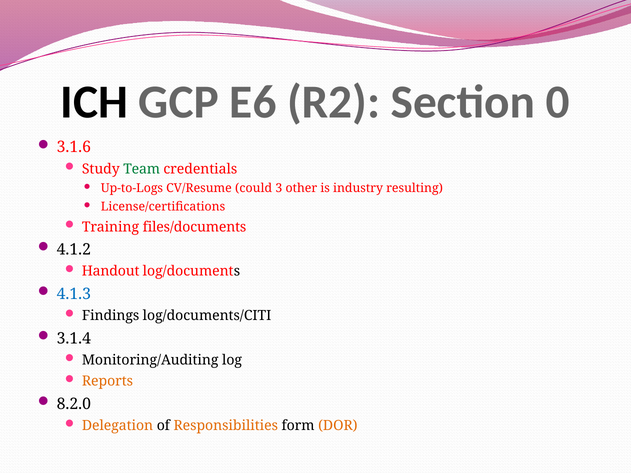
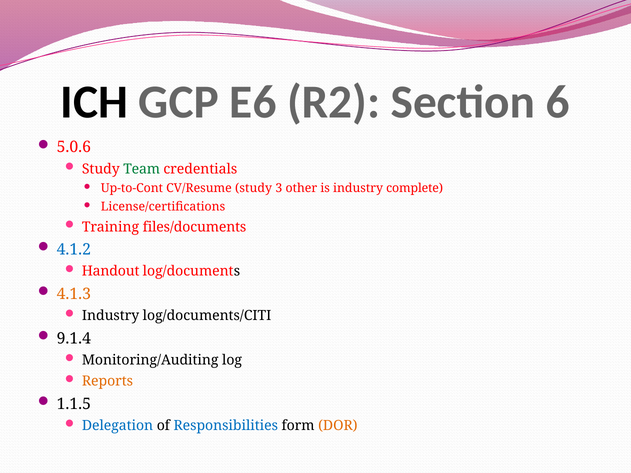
0: 0 -> 6
3.1.6: 3.1.6 -> 5.0.6
Up-to-Logs: Up-to-Logs -> Up-to-Cont
CV/Resume could: could -> study
resulting: resulting -> complete
4.1.2 colour: black -> blue
4.1.3 colour: blue -> orange
Findings at (111, 316): Findings -> Industry
3.1.4: 3.1.4 -> 9.1.4
8.2.0: 8.2.0 -> 1.1.5
Delegation colour: orange -> blue
Responsibilities colour: orange -> blue
